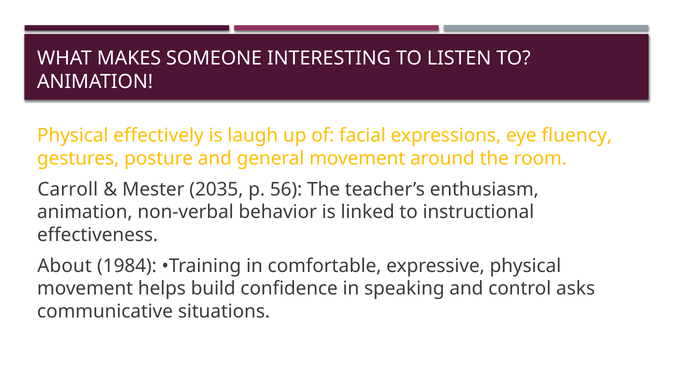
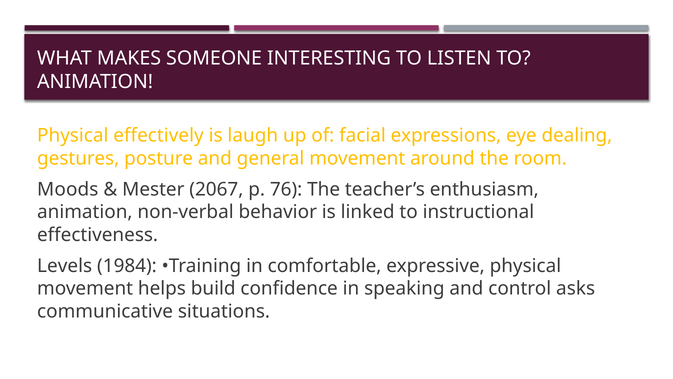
fluency: fluency -> dealing
Carroll: Carroll -> Moods
2035: 2035 -> 2067
56: 56 -> 76
About: About -> Levels
